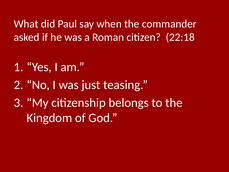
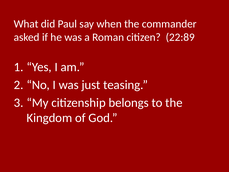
22:18: 22:18 -> 22:89
